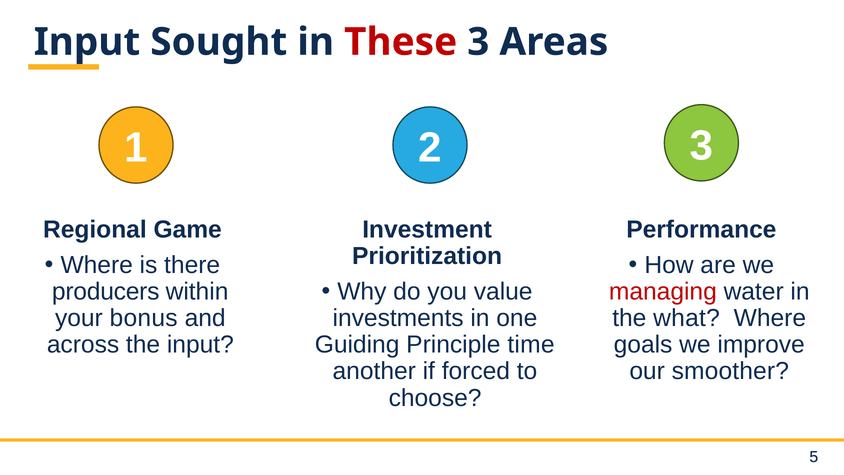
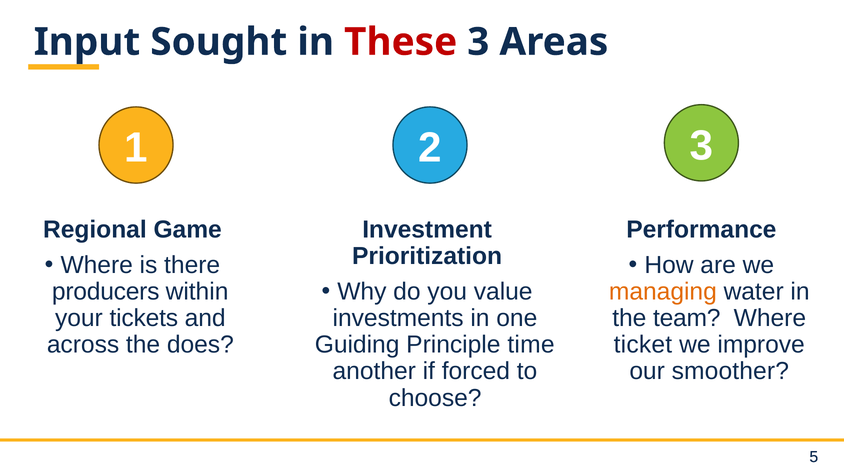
managing colour: red -> orange
bonus: bonus -> tickets
what: what -> team
the input: input -> does
goals: goals -> ticket
